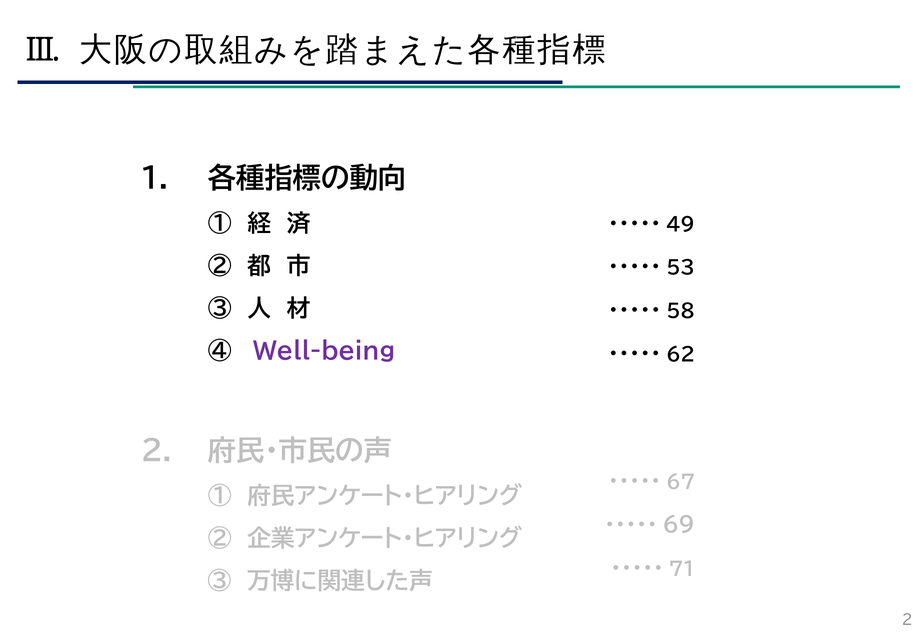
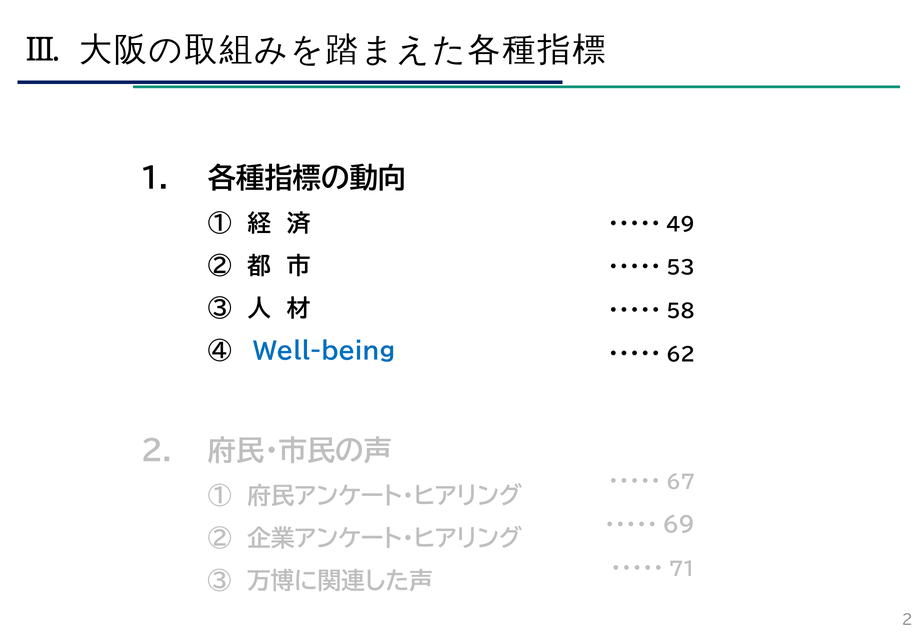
Well-being colour: purple -> blue
